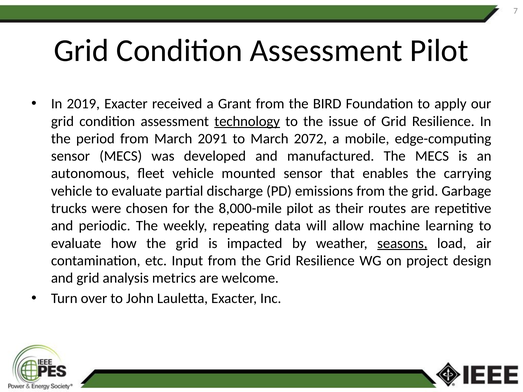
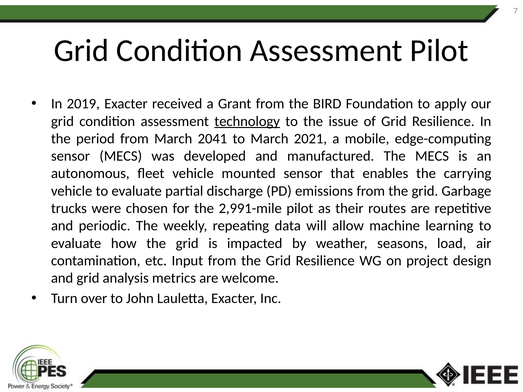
2091: 2091 -> 2041
2072: 2072 -> 2021
8,000-mile: 8,000-mile -> 2,991-mile
seasons underline: present -> none
